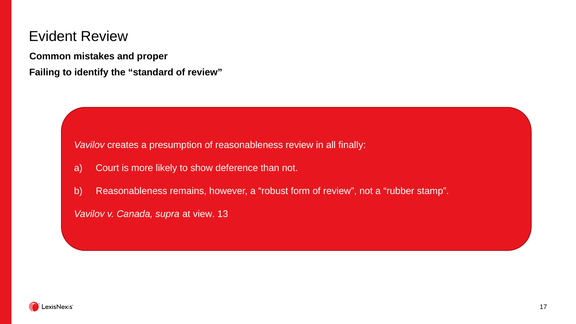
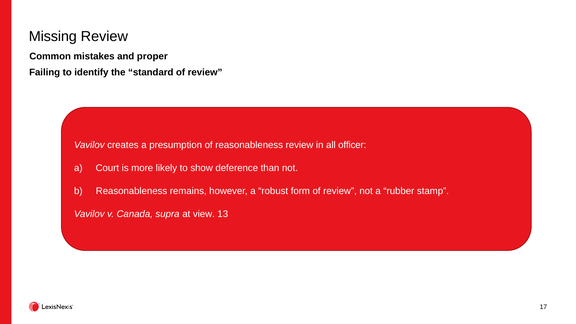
Evident: Evident -> Missing
finally: finally -> officer
